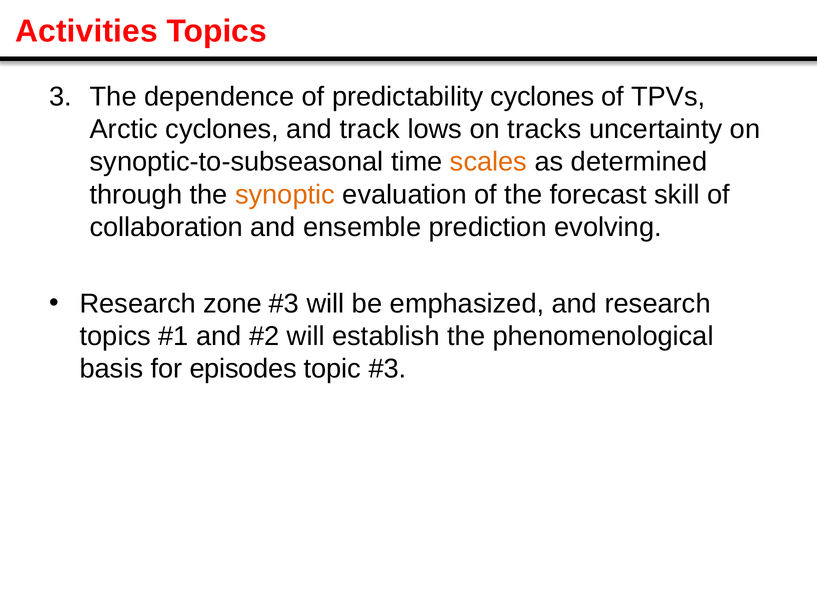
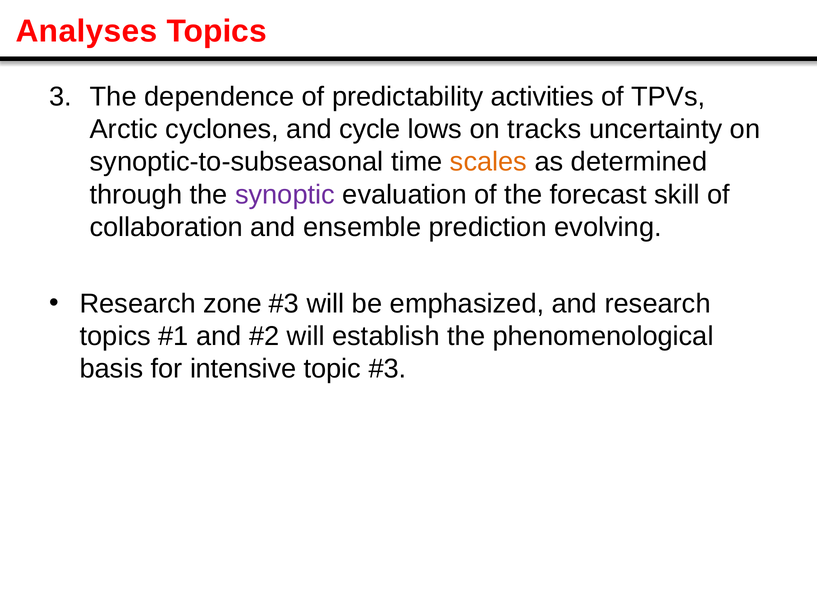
Activities: Activities -> Analyses
predictability cyclones: cyclones -> activities
track: track -> cycle
synoptic colour: orange -> purple
episodes: episodes -> intensive
